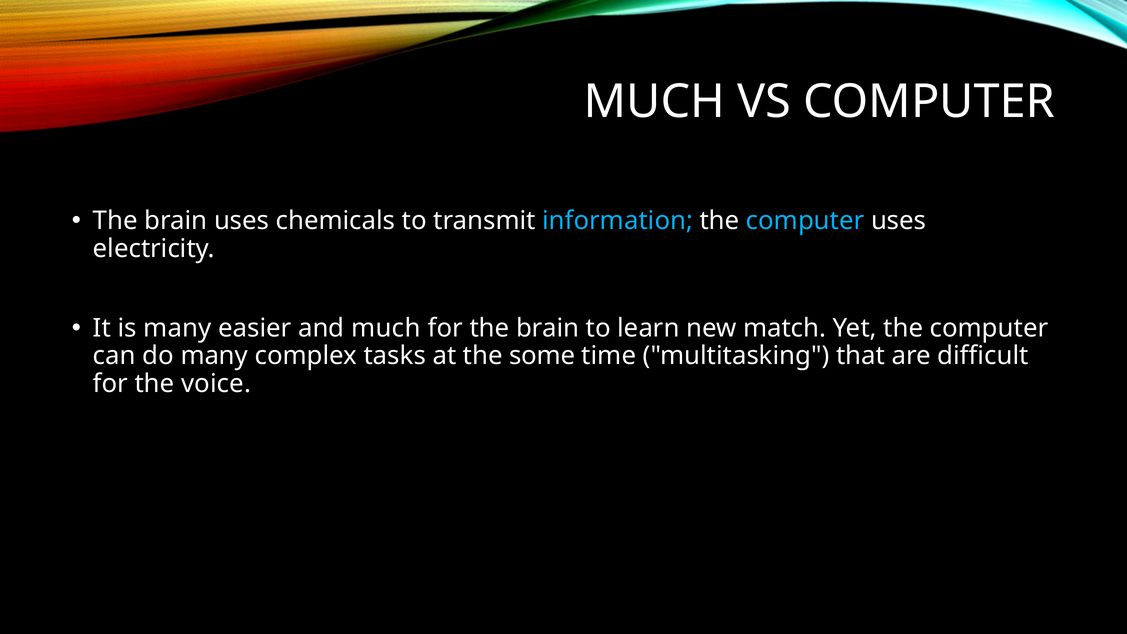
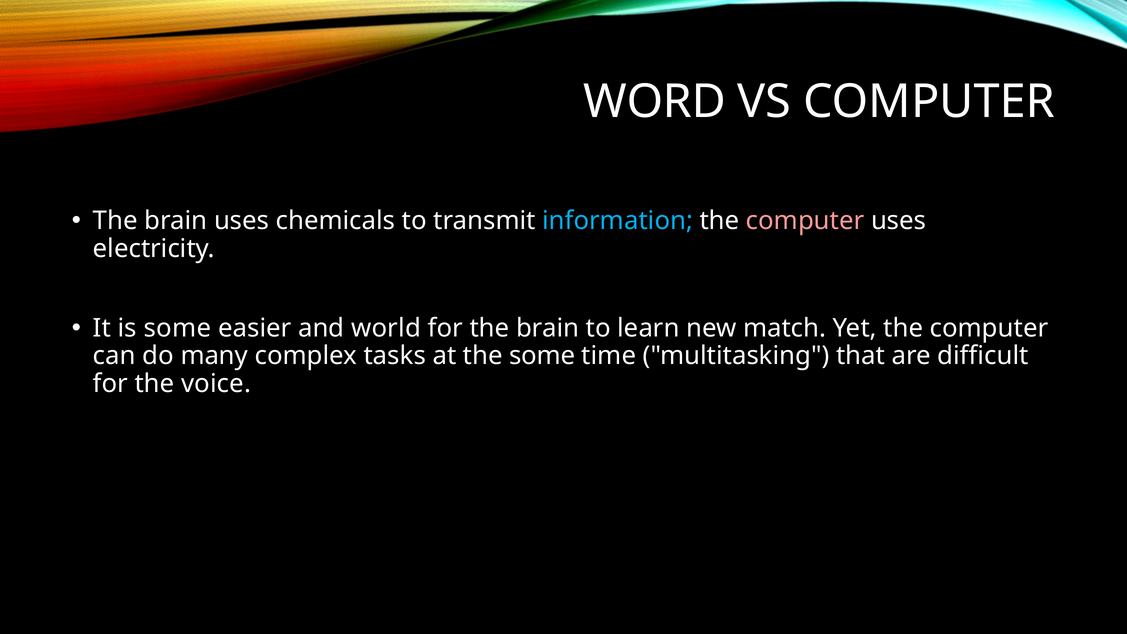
MUCH at (654, 102): MUCH -> WORD
computer at (805, 221) colour: light blue -> pink
is many: many -> some
and much: much -> world
